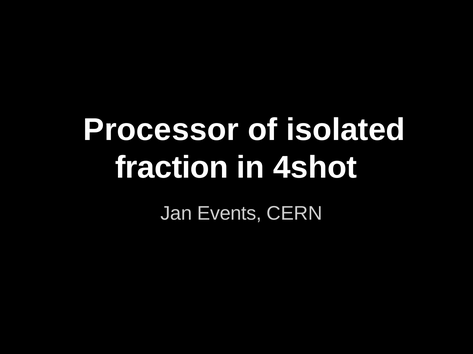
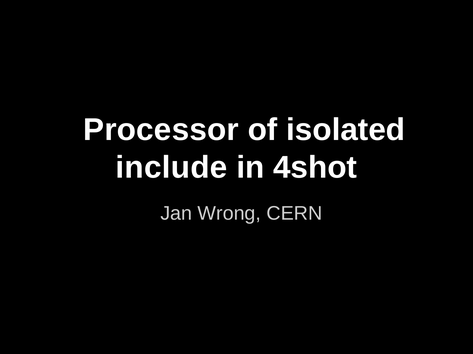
fraction: fraction -> include
Events: Events -> Wrong
